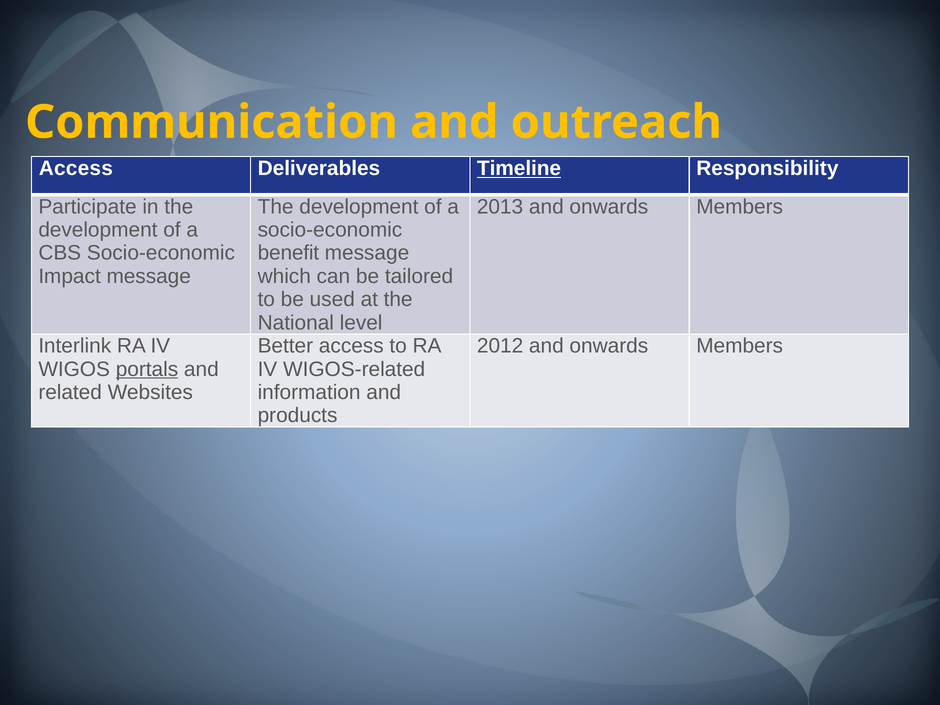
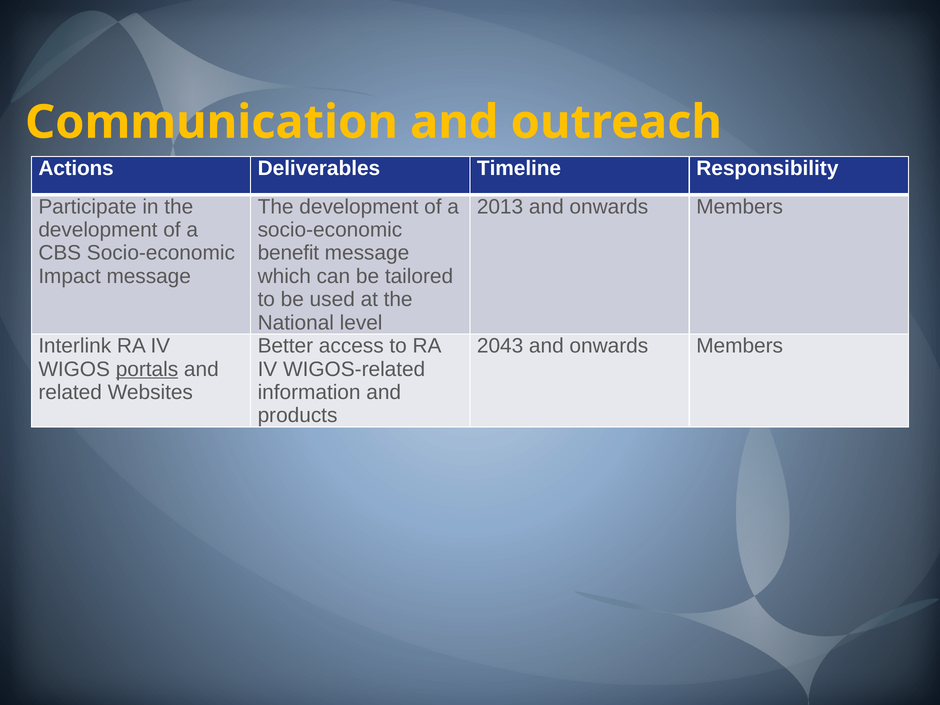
Access at (76, 169): Access -> Actions
Timeline underline: present -> none
2012: 2012 -> 2043
